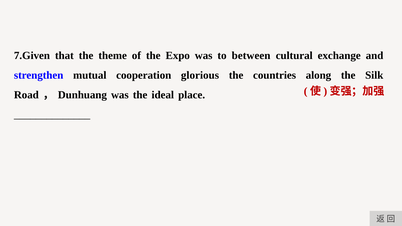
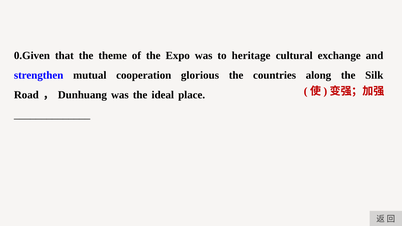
7.Given: 7.Given -> 0.Given
between: between -> heritage
